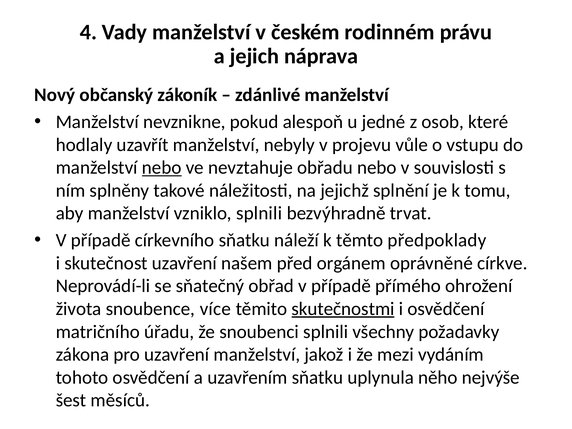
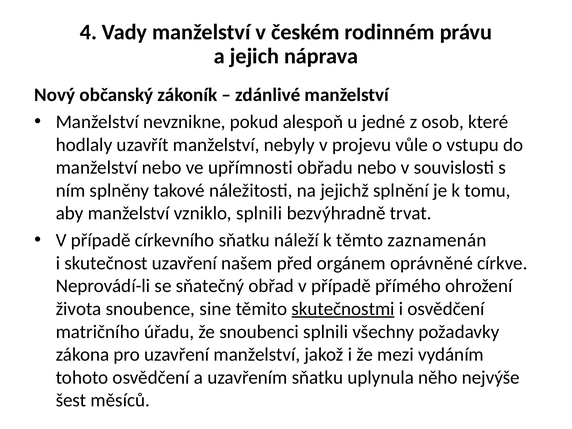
nebo at (162, 168) underline: present -> none
nevztahuje: nevztahuje -> upřímnosti
předpoklady: předpoklady -> zaznamenán
více: více -> sine
